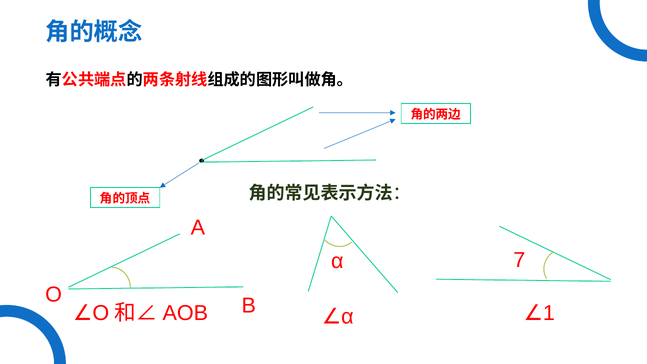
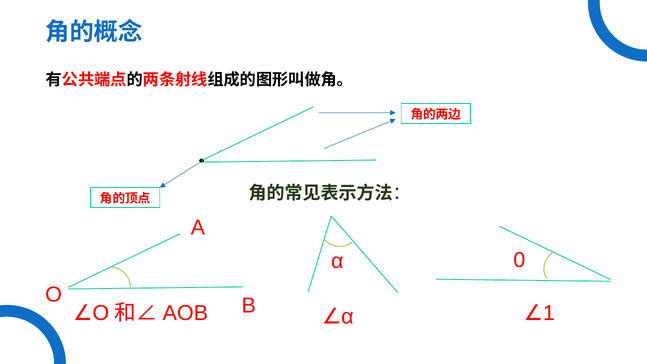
7: 7 -> 0
